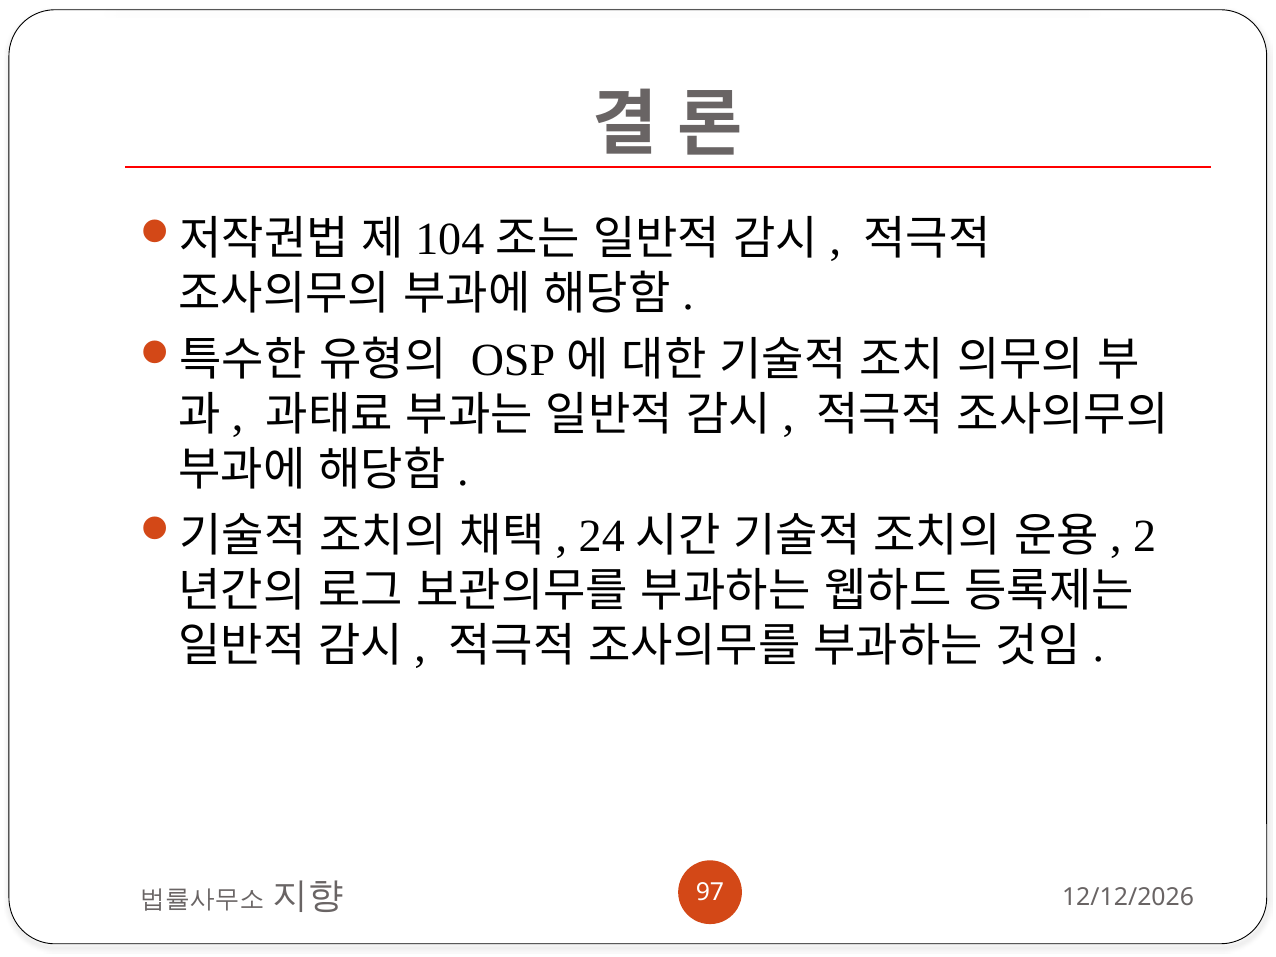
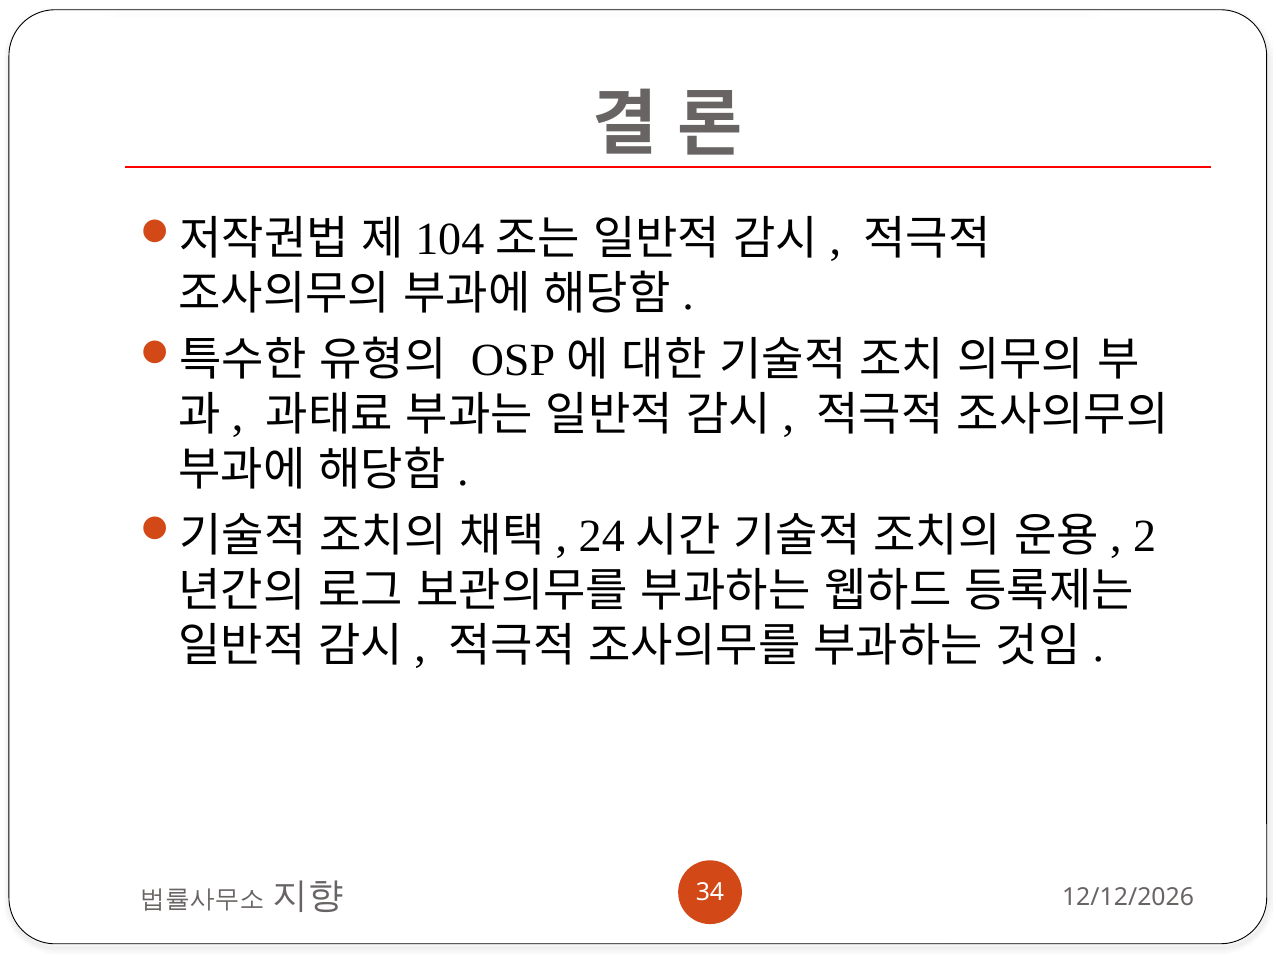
97: 97 -> 34
